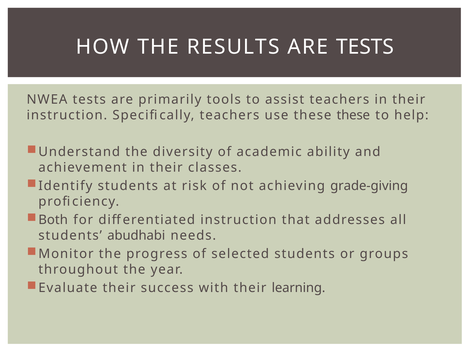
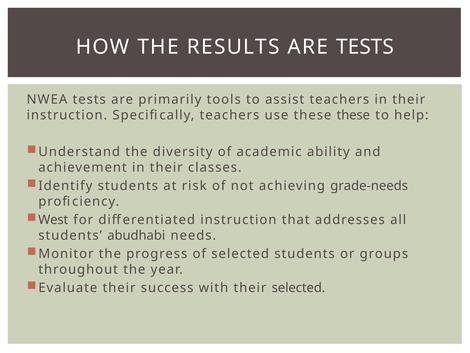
grade-giving: grade-giving -> grade-needs
Both: Both -> West
their learning: learning -> selected
